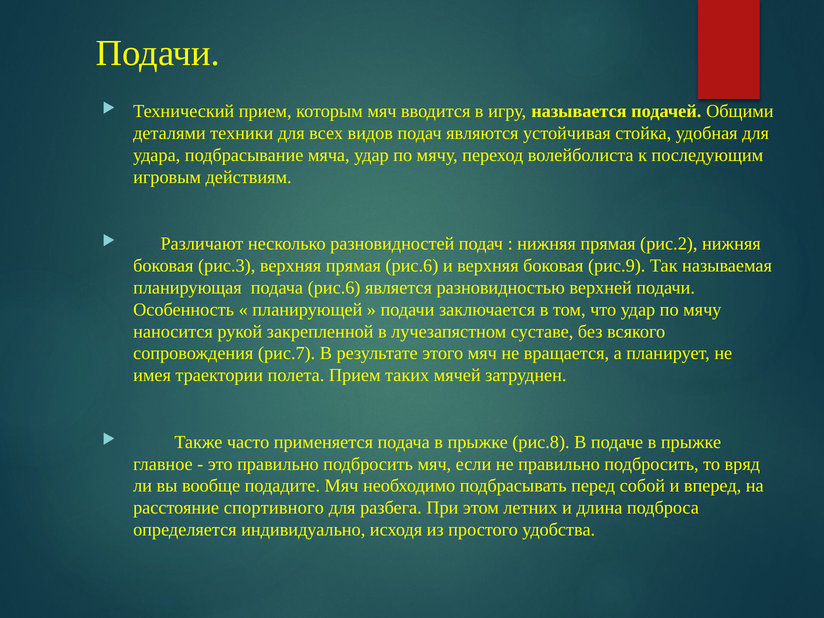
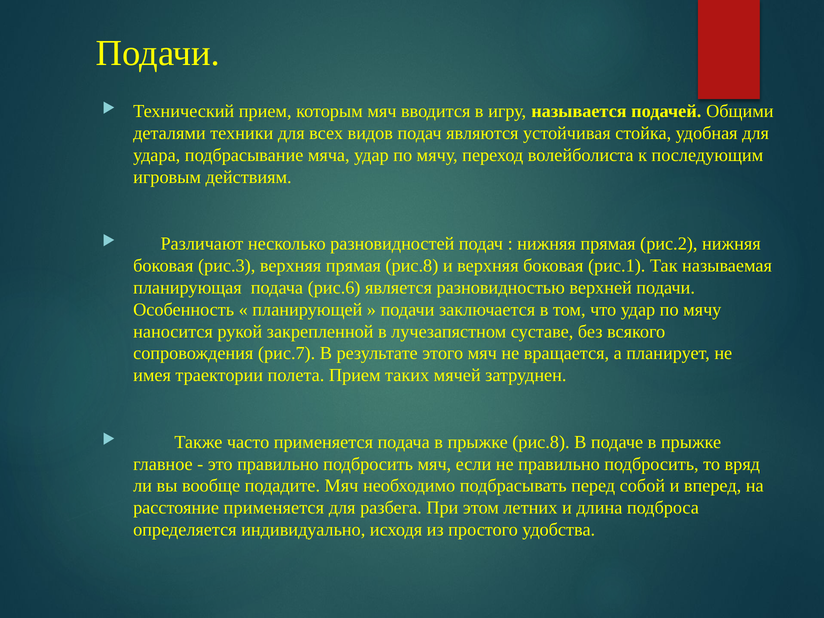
прямая рис.6: рис.6 -> рис.8
рис.9: рис.9 -> рис.1
расстояние спортивного: спортивного -> применяется
